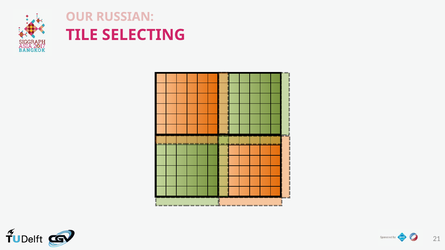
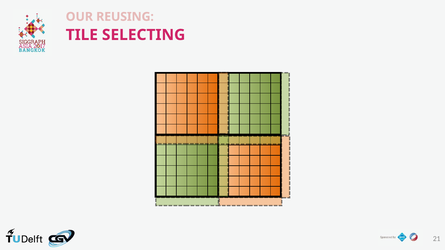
RUSSIAN: RUSSIAN -> REUSING
